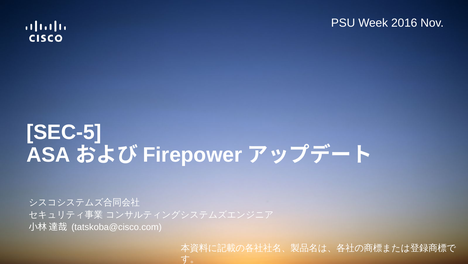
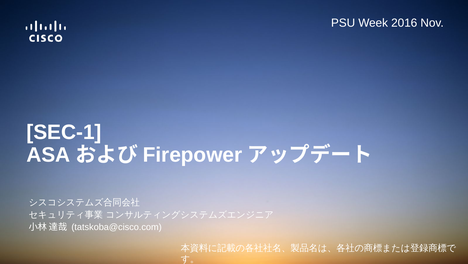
SEC-5: SEC-5 -> SEC-1
